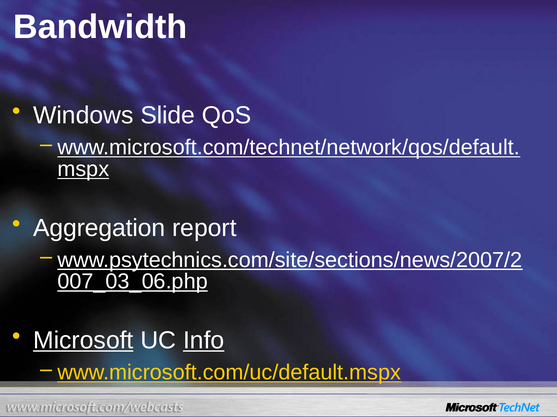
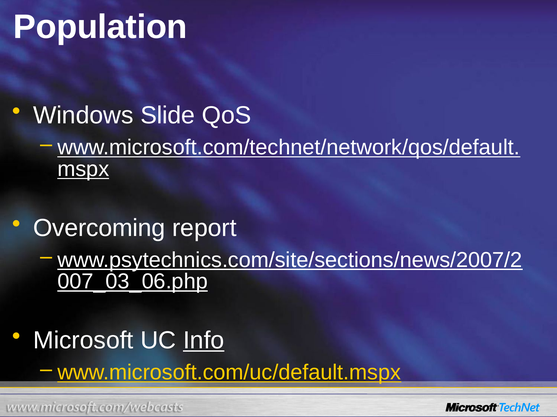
Bandwidth: Bandwidth -> Population
Aggregation: Aggregation -> Overcoming
Microsoft underline: present -> none
